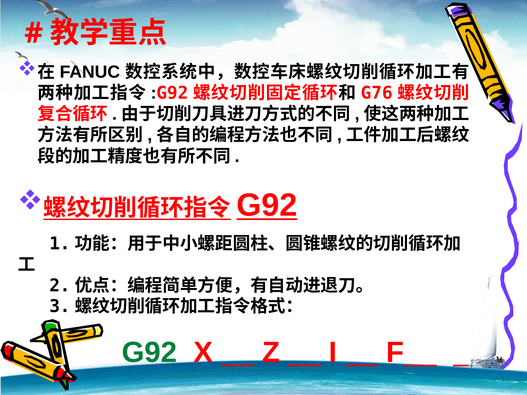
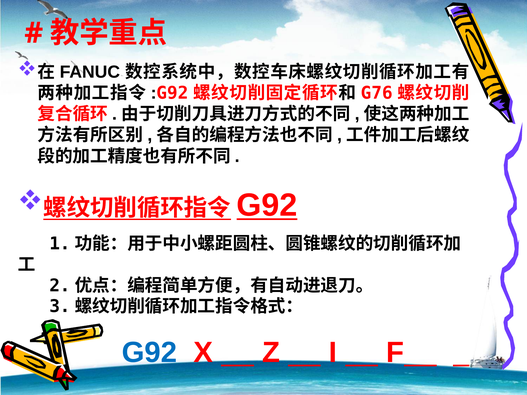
G92 at (149, 353) colour: green -> blue
